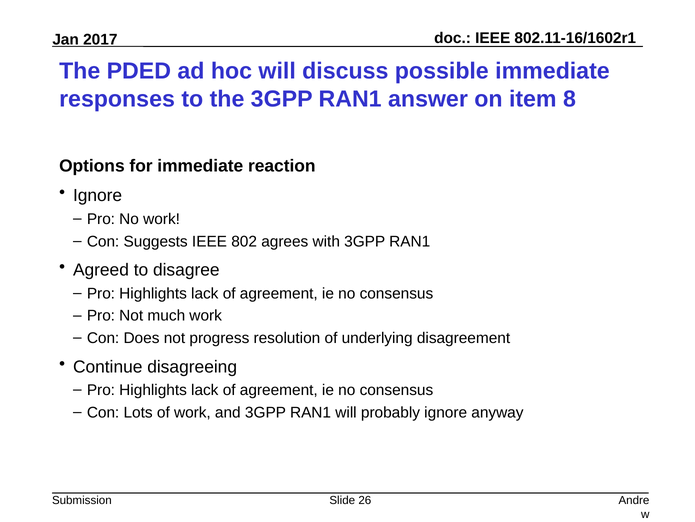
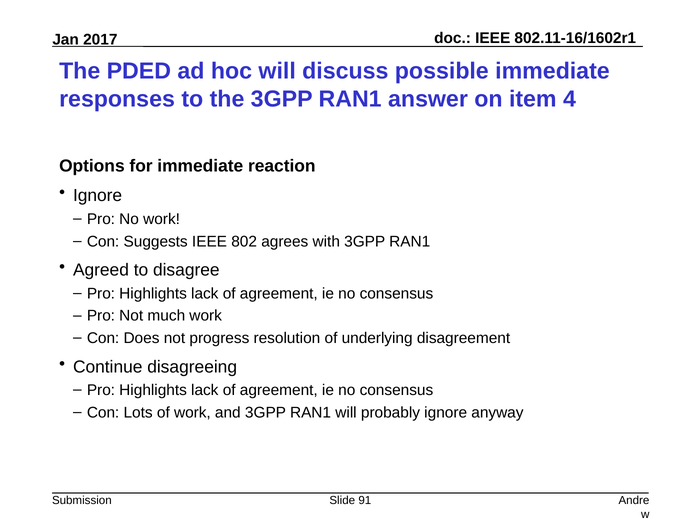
8: 8 -> 4
26: 26 -> 91
